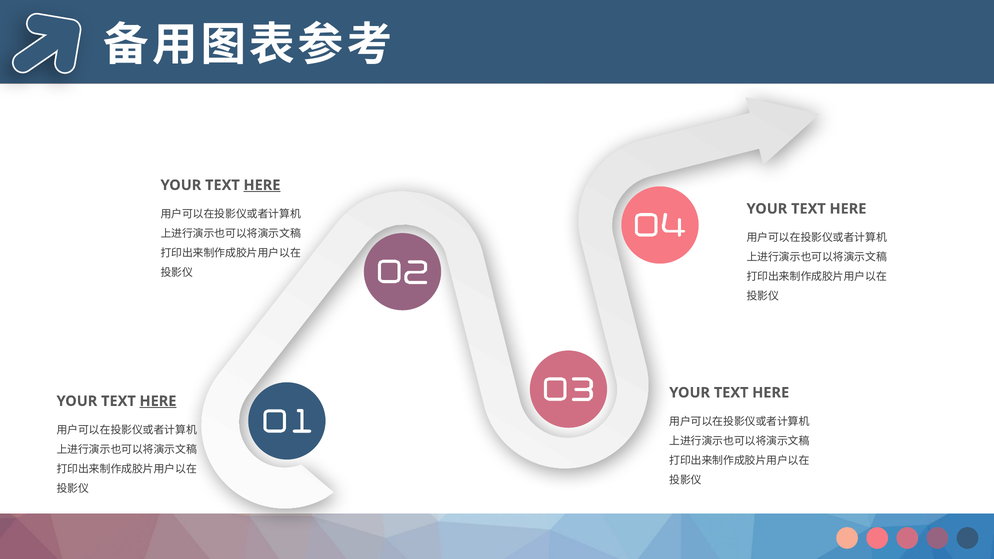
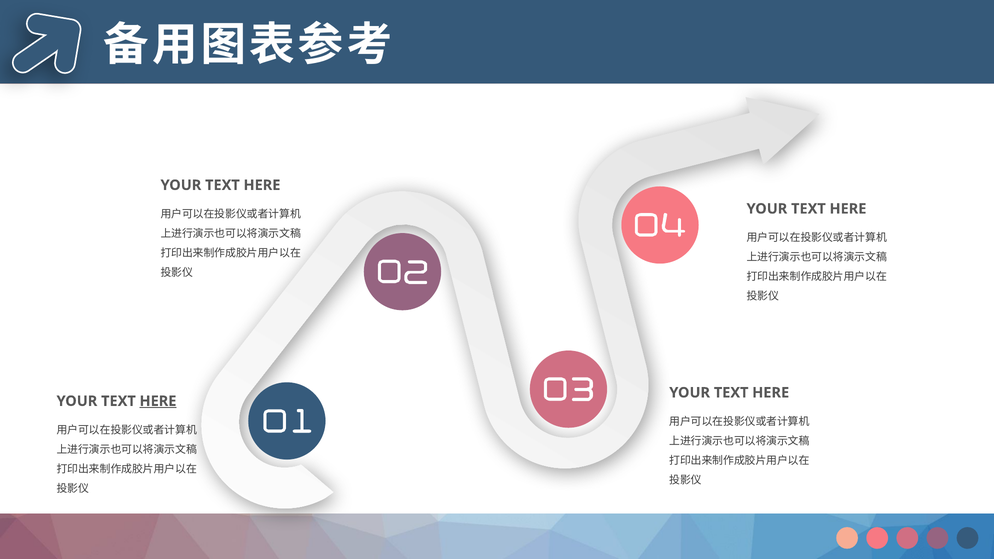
HERE at (262, 185) underline: present -> none
